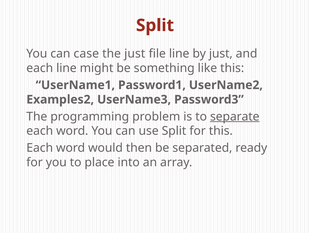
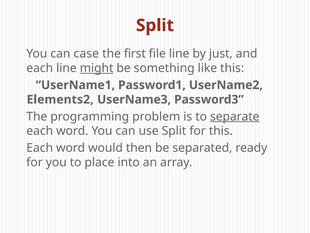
the just: just -> first
might underline: none -> present
Examples2: Examples2 -> Elements2
